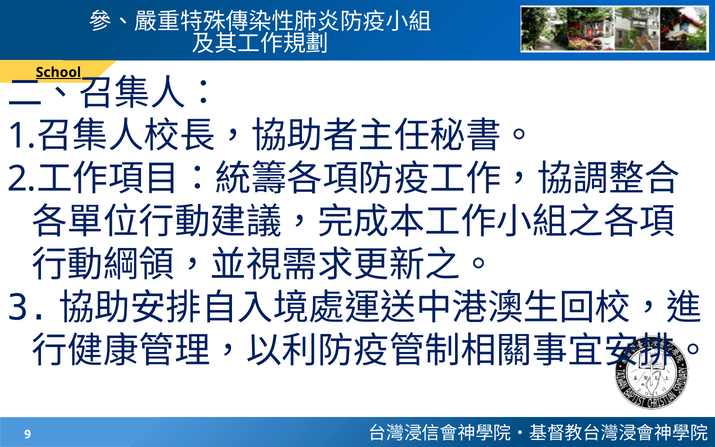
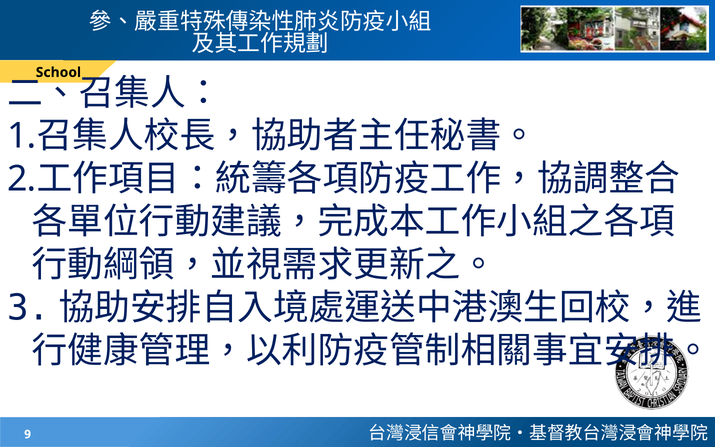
School underline: present -> none
